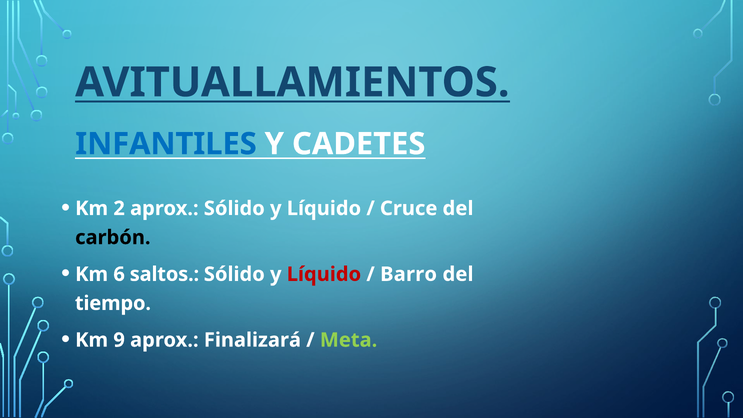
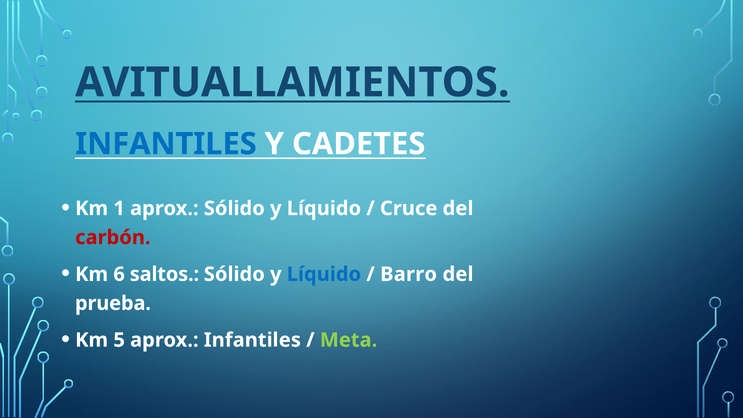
2: 2 -> 1
carbón colour: black -> red
Líquido at (324, 274) colour: red -> blue
tiempo: tiempo -> prueba
9: 9 -> 5
aprox Finalizará: Finalizará -> Infantiles
